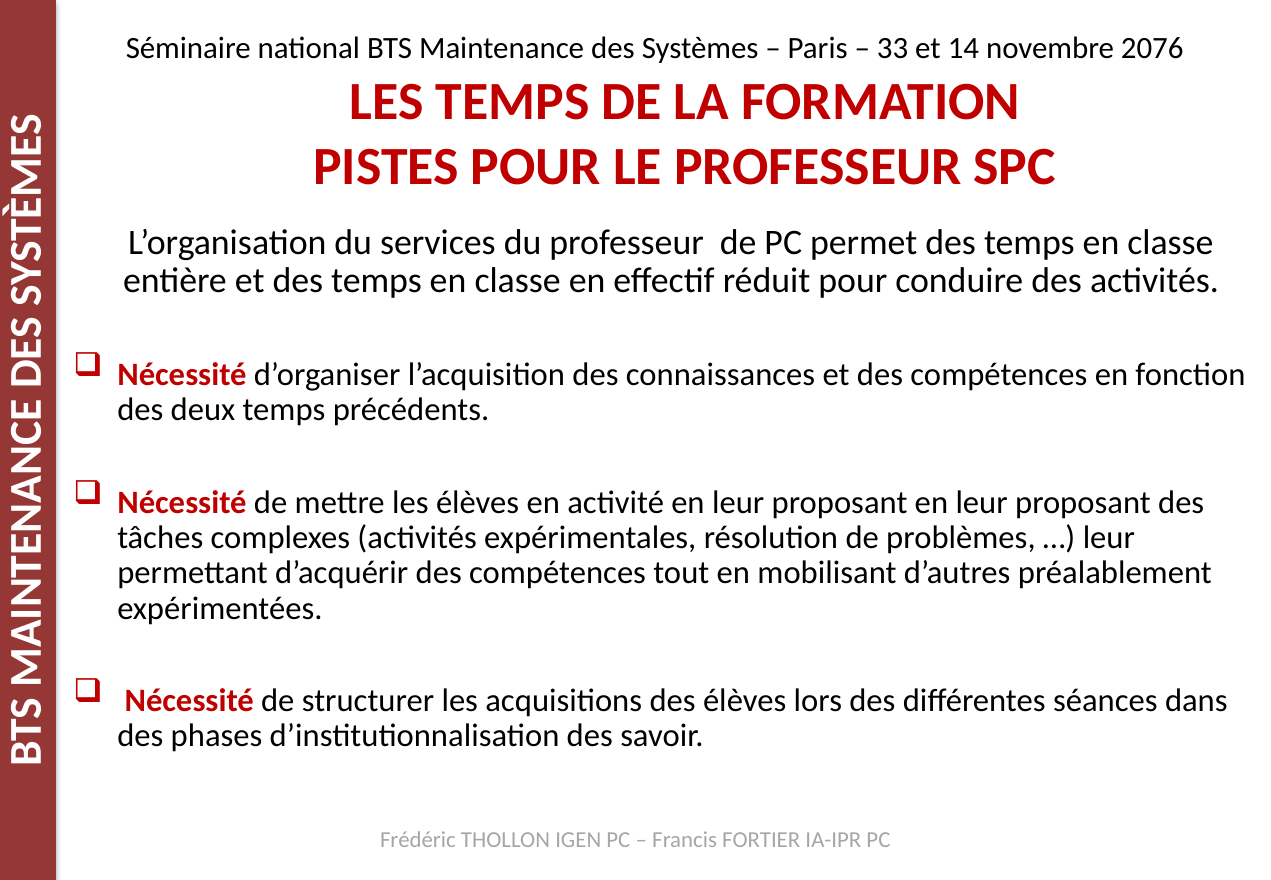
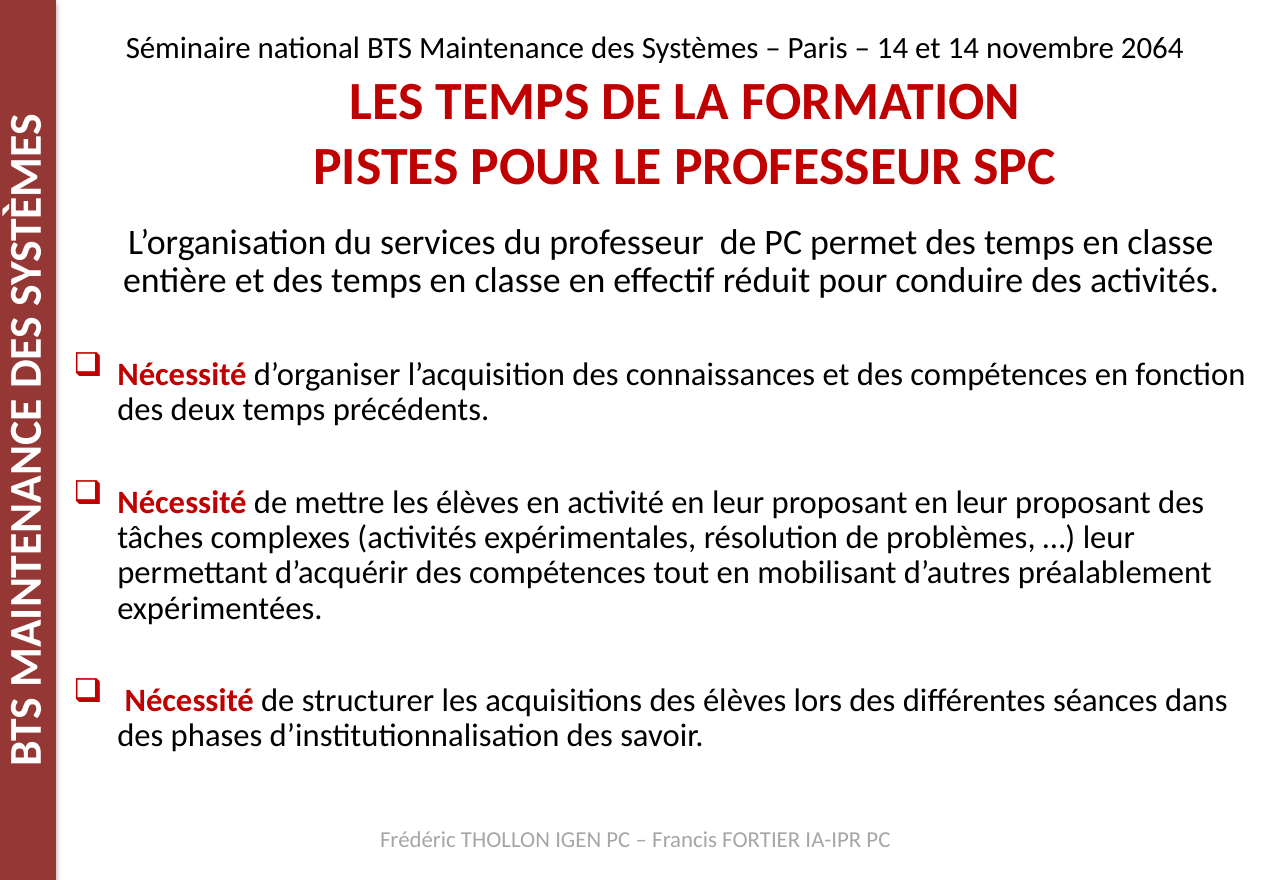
33 at (893, 48): 33 -> 14
2076: 2076 -> 2064
